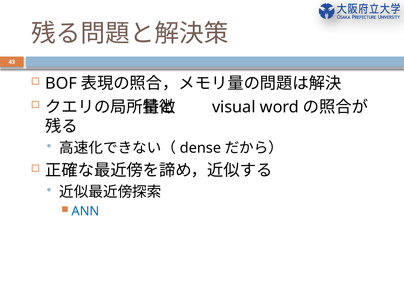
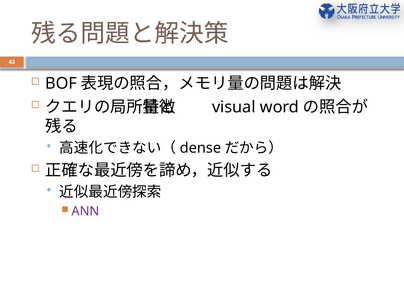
ANN colour: blue -> purple
